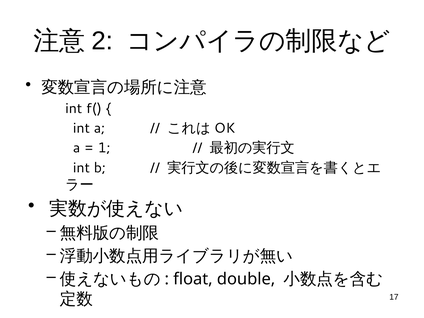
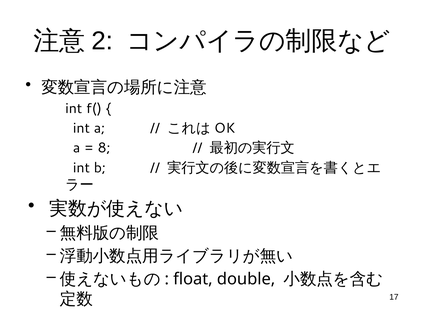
1: 1 -> 8
